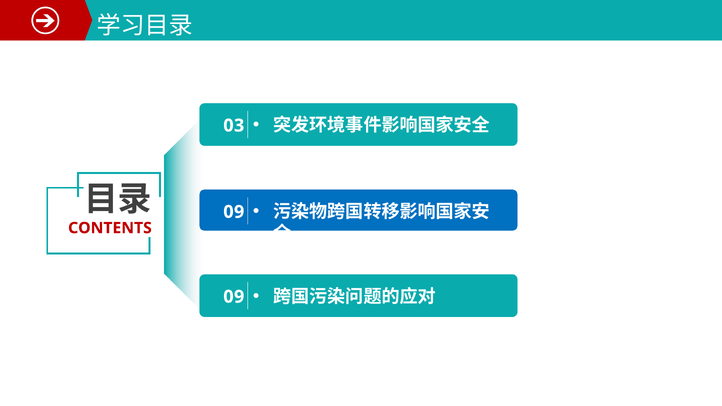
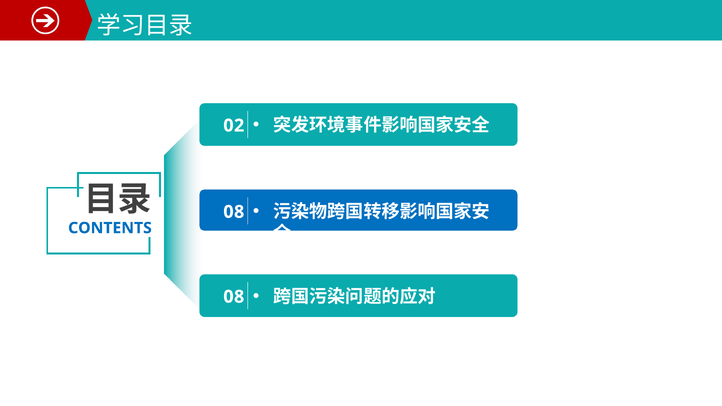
3: 3 -> 2
9 at (239, 212): 9 -> 8
CONTENTS colour: red -> blue
9 at (239, 297): 9 -> 8
